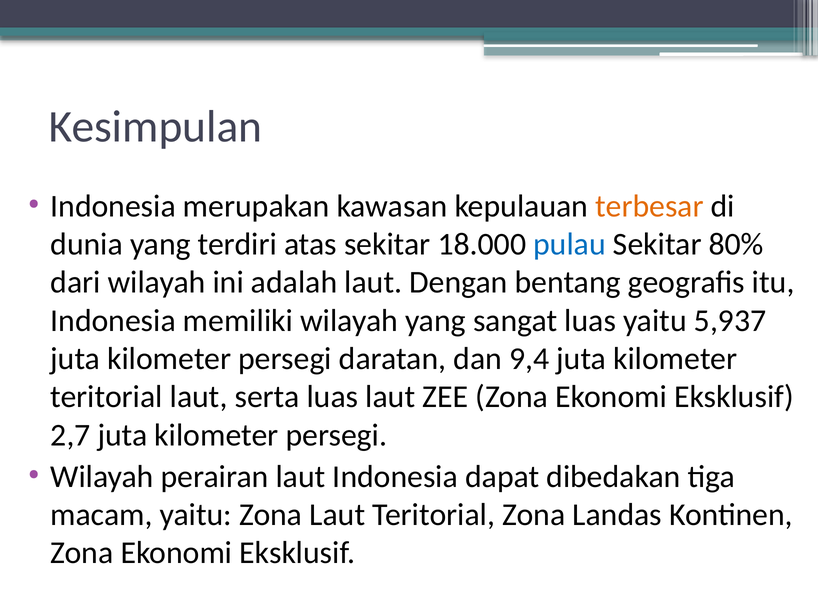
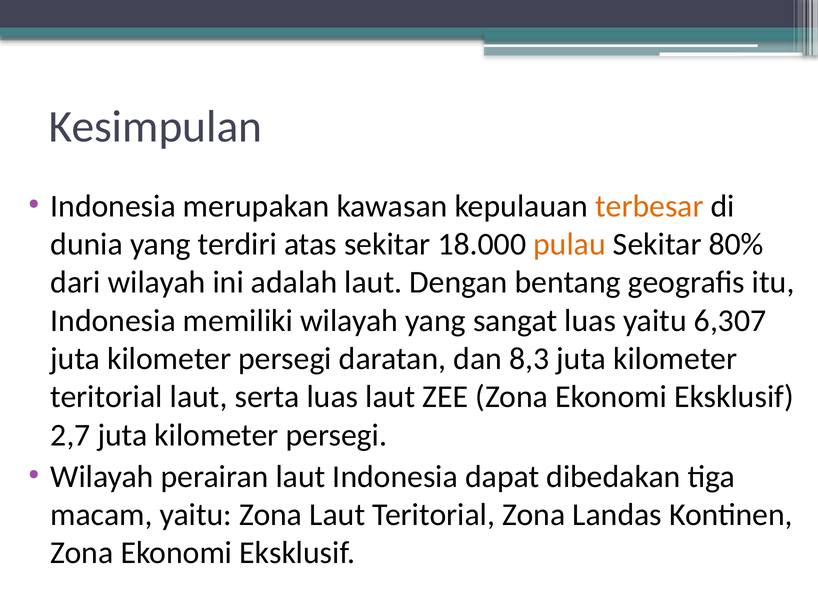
pulau colour: blue -> orange
5,937: 5,937 -> 6,307
9,4: 9,4 -> 8,3
